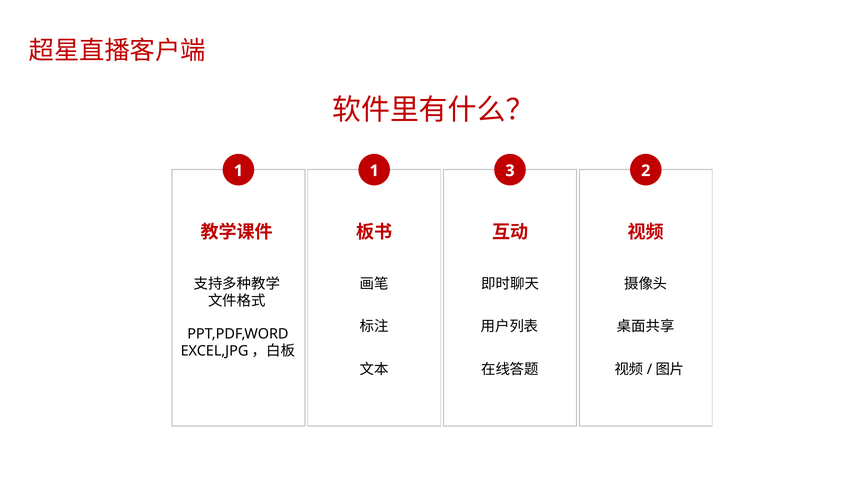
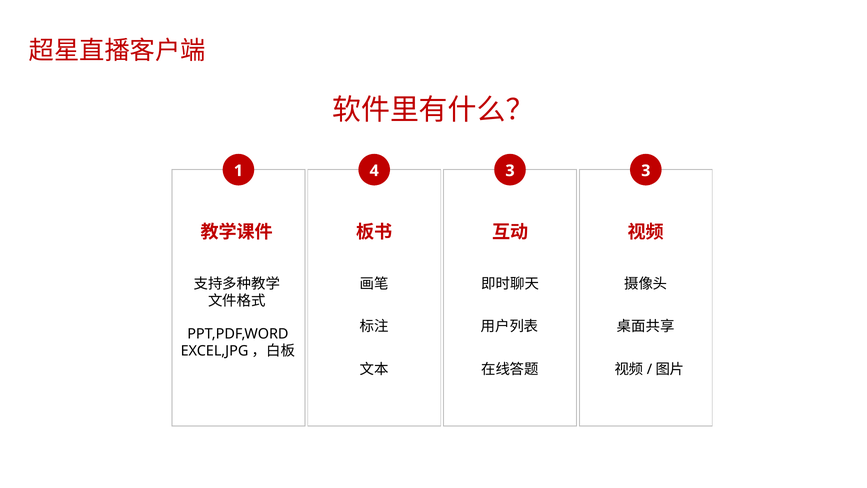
1 1: 1 -> 4
3 2: 2 -> 3
